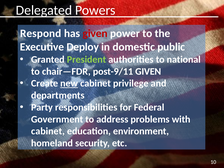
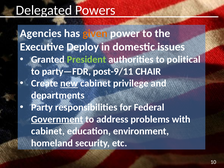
Respond: Respond -> Agencies
given at (95, 33) colour: red -> orange
public: public -> issues
national: national -> political
chair—FDR: chair—FDR -> party—FDR
post-9/11 GIVEN: GIVEN -> CHAIR
Government underline: none -> present
